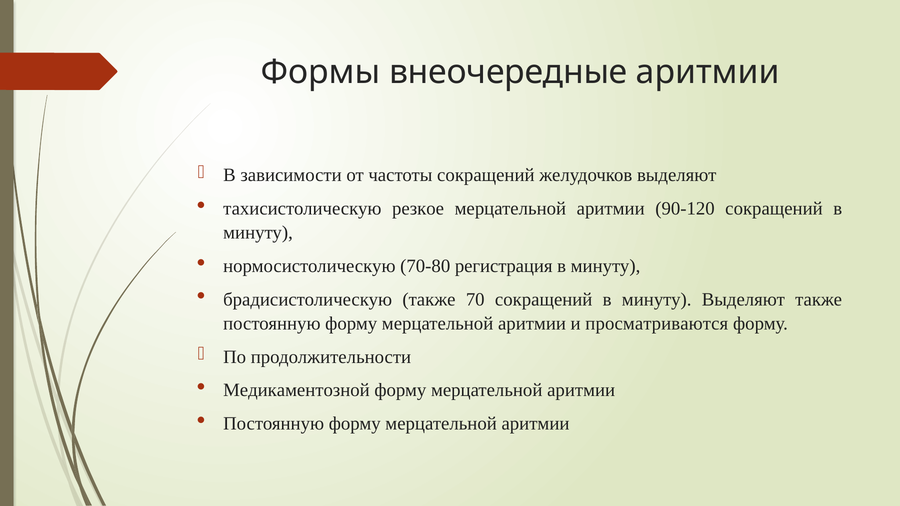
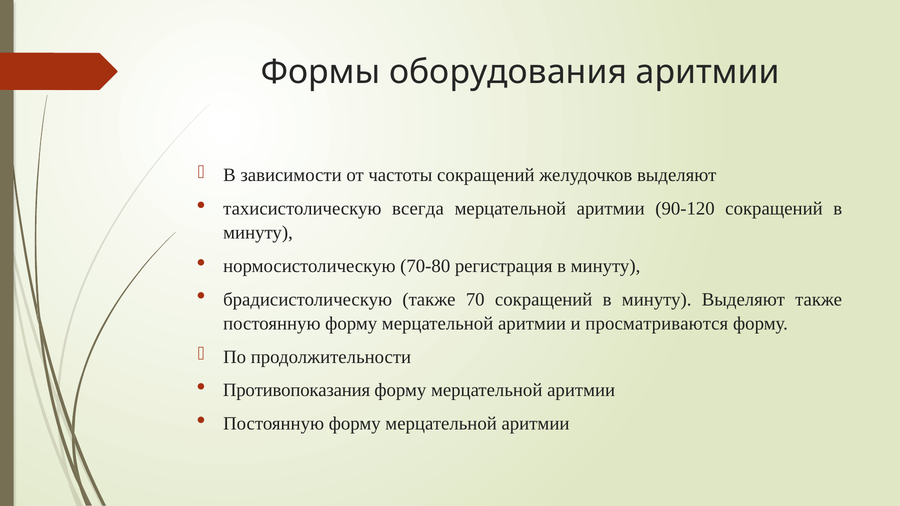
внеочередные: внеочередные -> оборудования
резкое: резкое -> всегда
Медикаментозной: Медикаментозной -> Противопоказания
